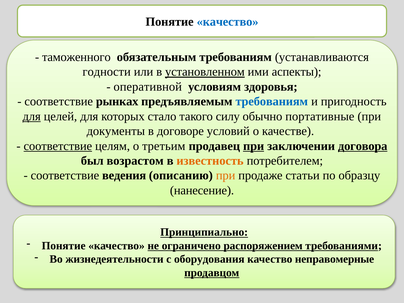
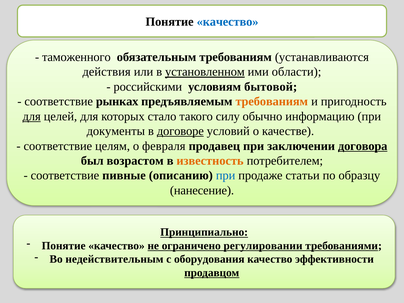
годности: годности -> действия
аспекты: аспекты -> области
оперативной: оперативной -> российскими
здоровья: здоровья -> бытовой
требованиям at (272, 102) colour: blue -> orange
портативные: портативные -> информацию
договоре underline: none -> present
соответствие at (58, 146) underline: present -> none
третьим: третьим -> февраля
при at (254, 146) underline: present -> none
ведения: ведения -> пивные
при at (226, 176) colour: orange -> blue
распоряжением: распоряжением -> регулировании
жизнедеятельности: жизнедеятельности -> недействительным
неправомерные: неправомерные -> эффективности
